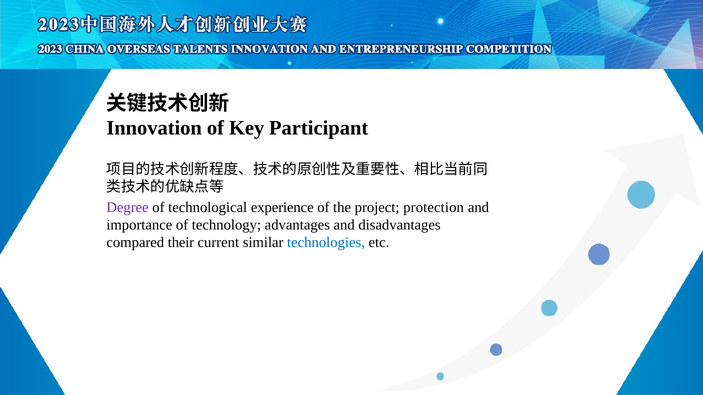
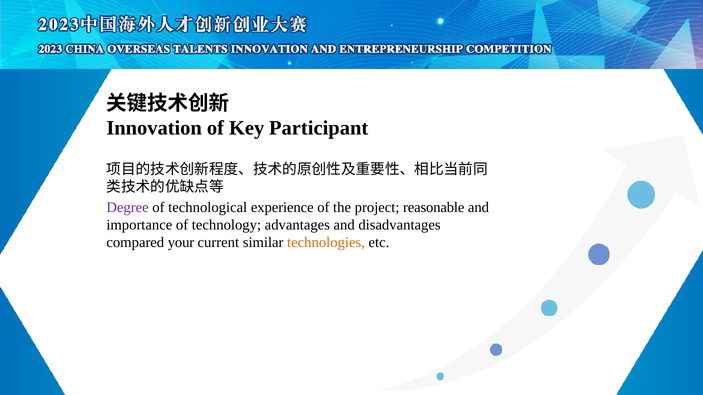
protection: protection -> reasonable
their: their -> your
technologies colour: blue -> orange
